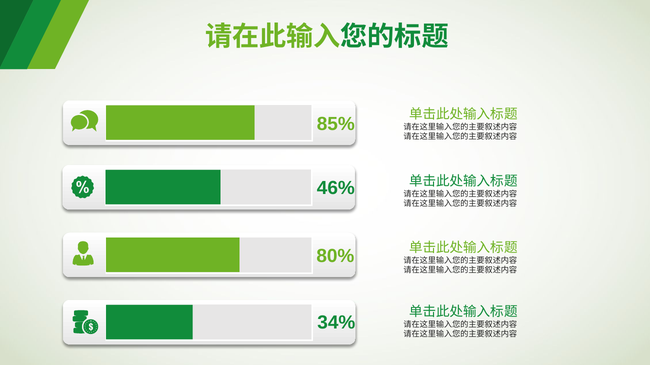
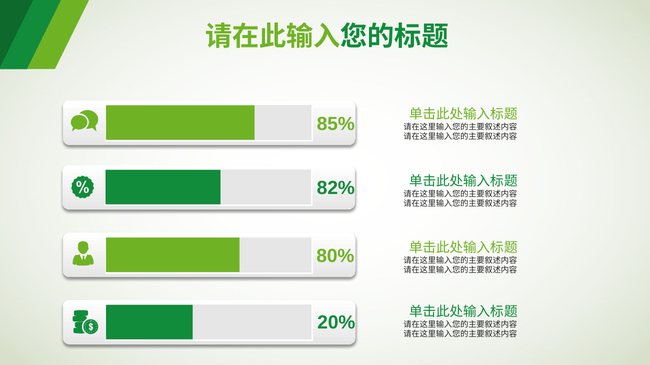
46%: 46% -> 82%
34%: 34% -> 20%
